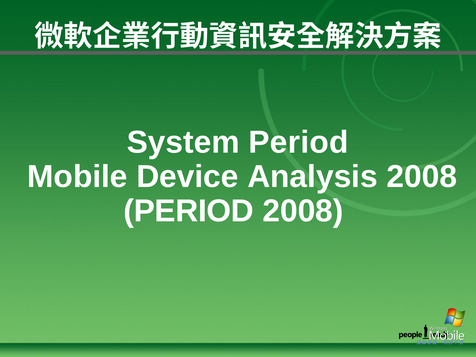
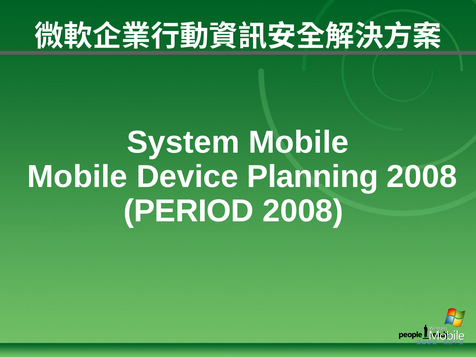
System Period: Period -> Mobile
Analysis: Analysis -> Planning
